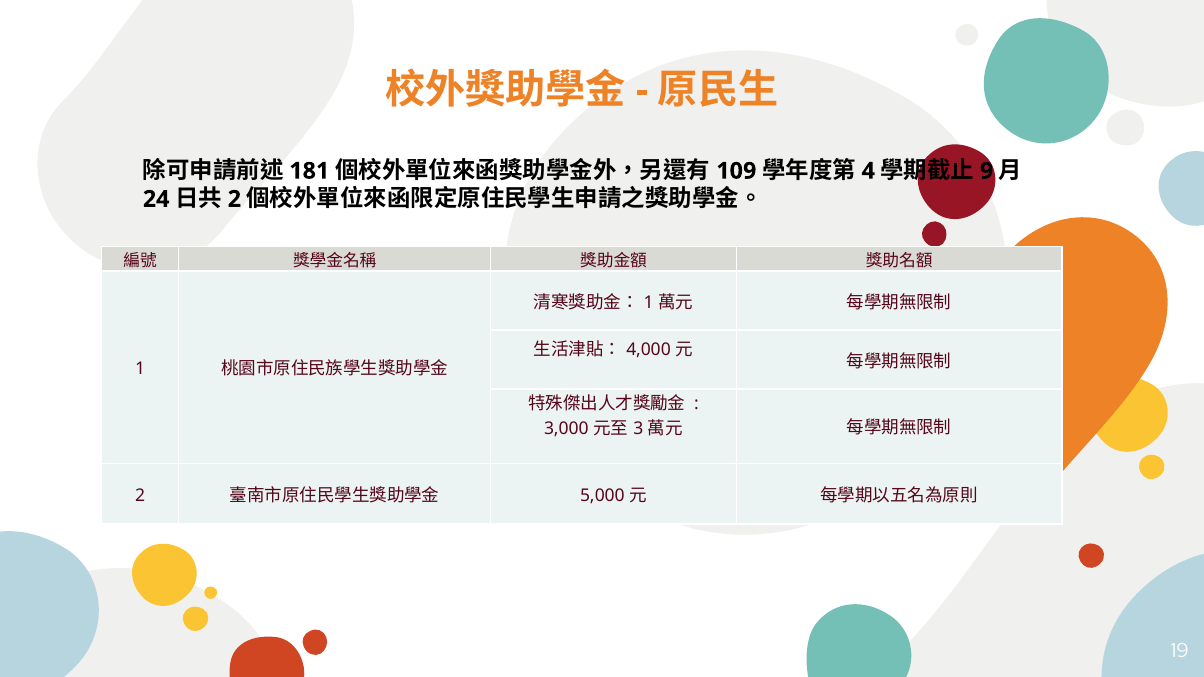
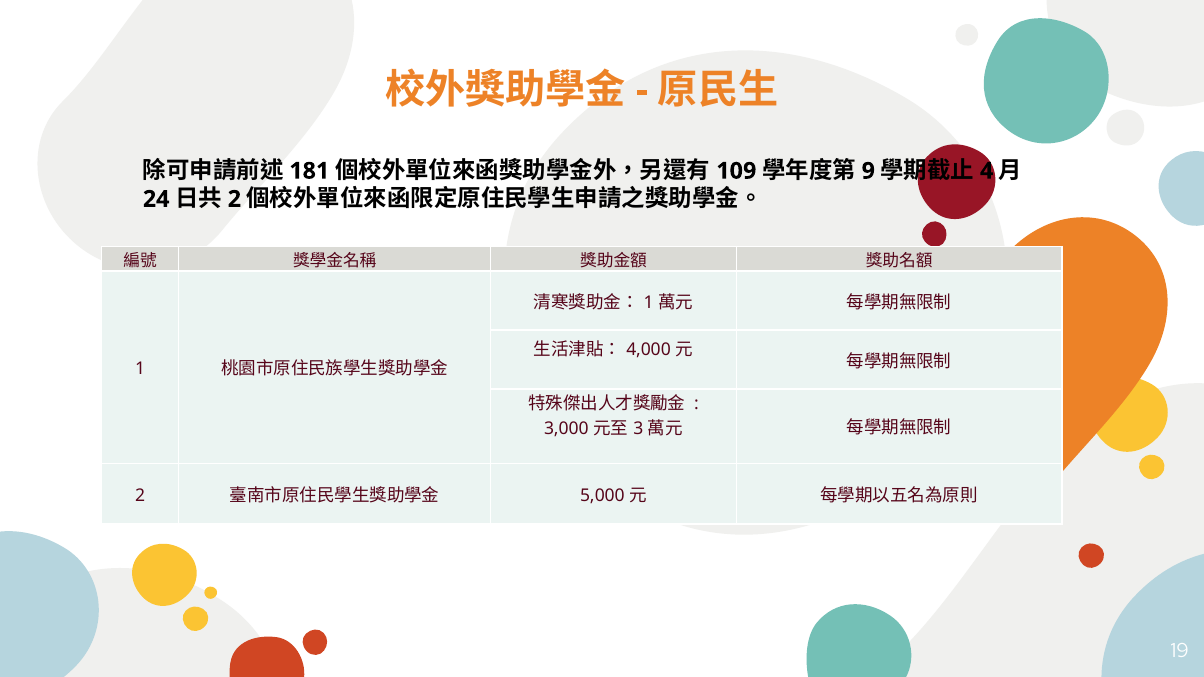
4: 4 -> 9
9: 9 -> 4
